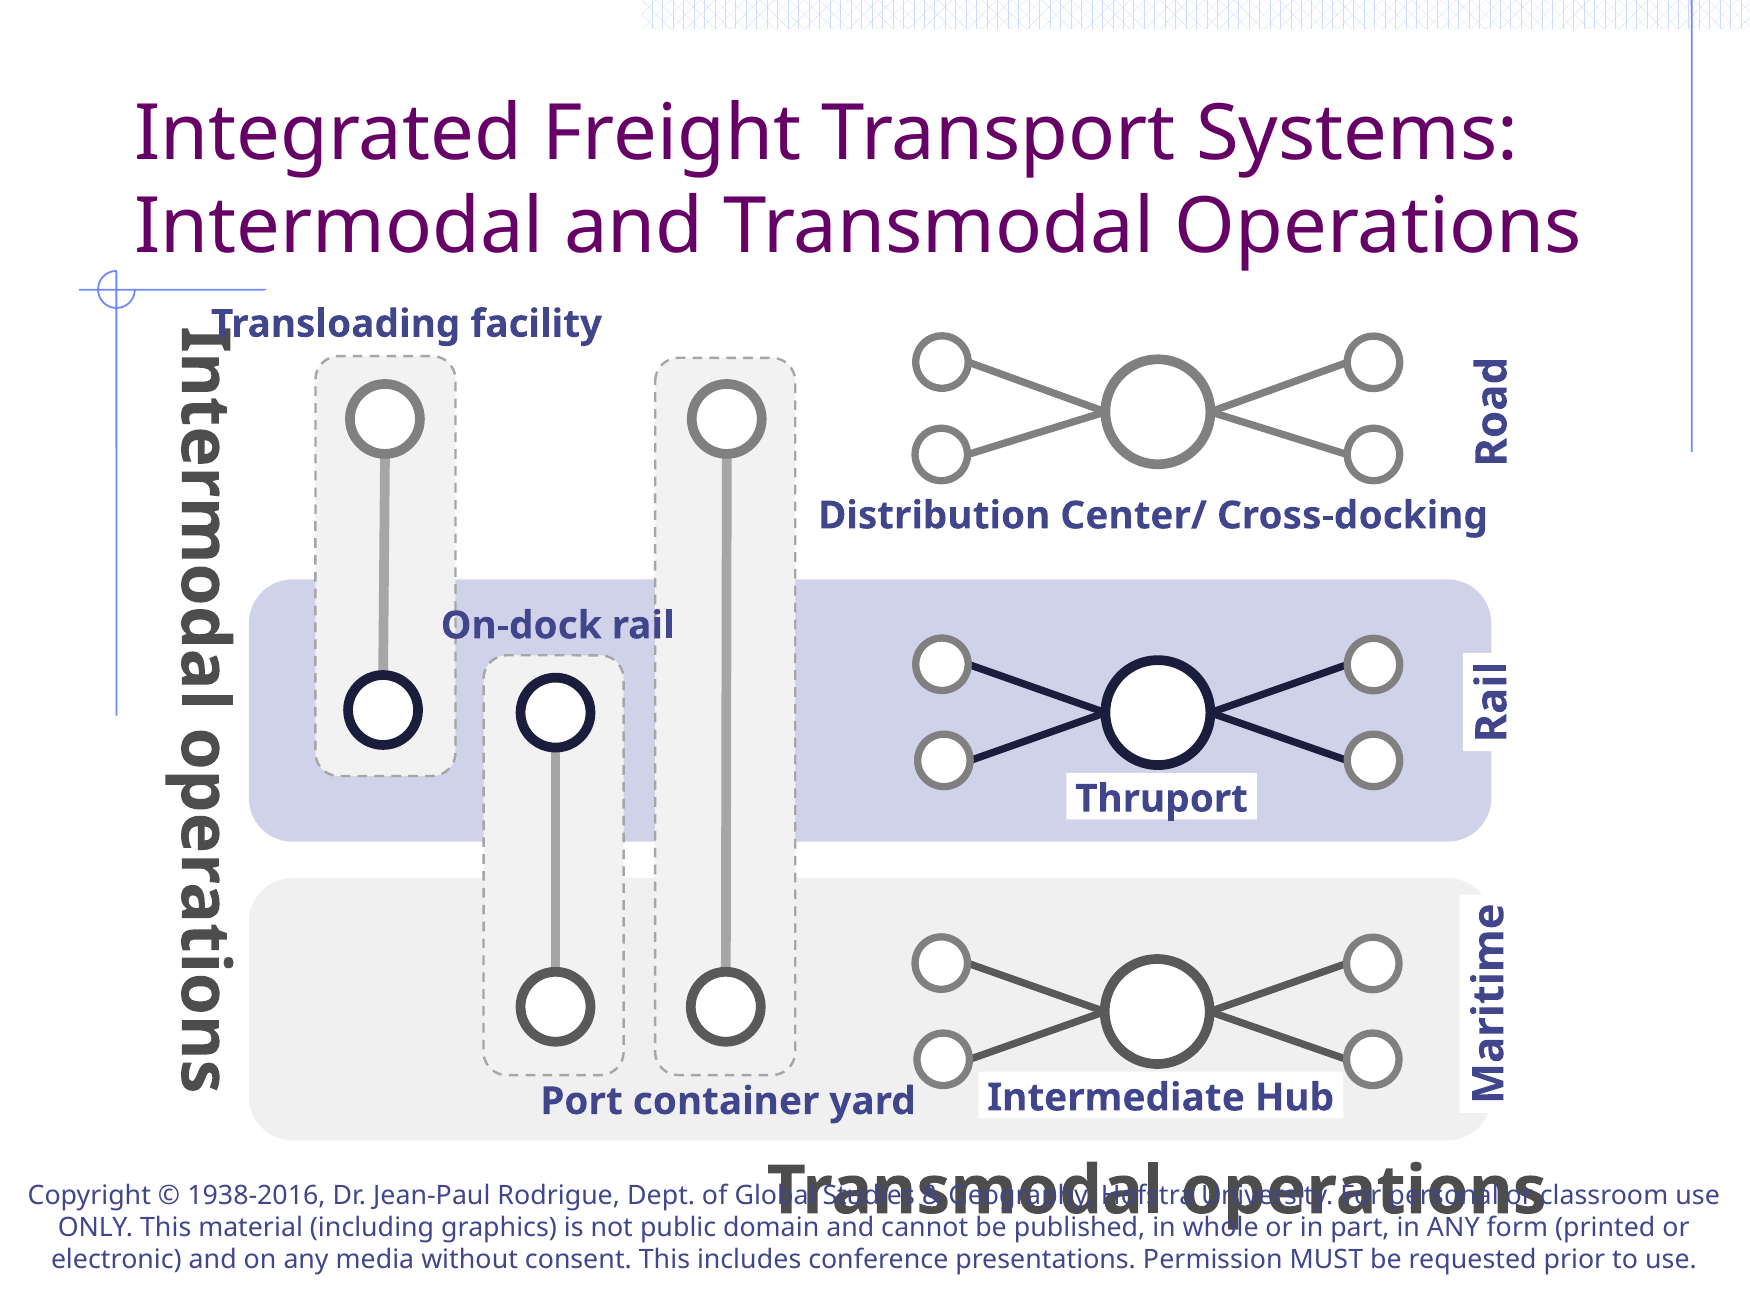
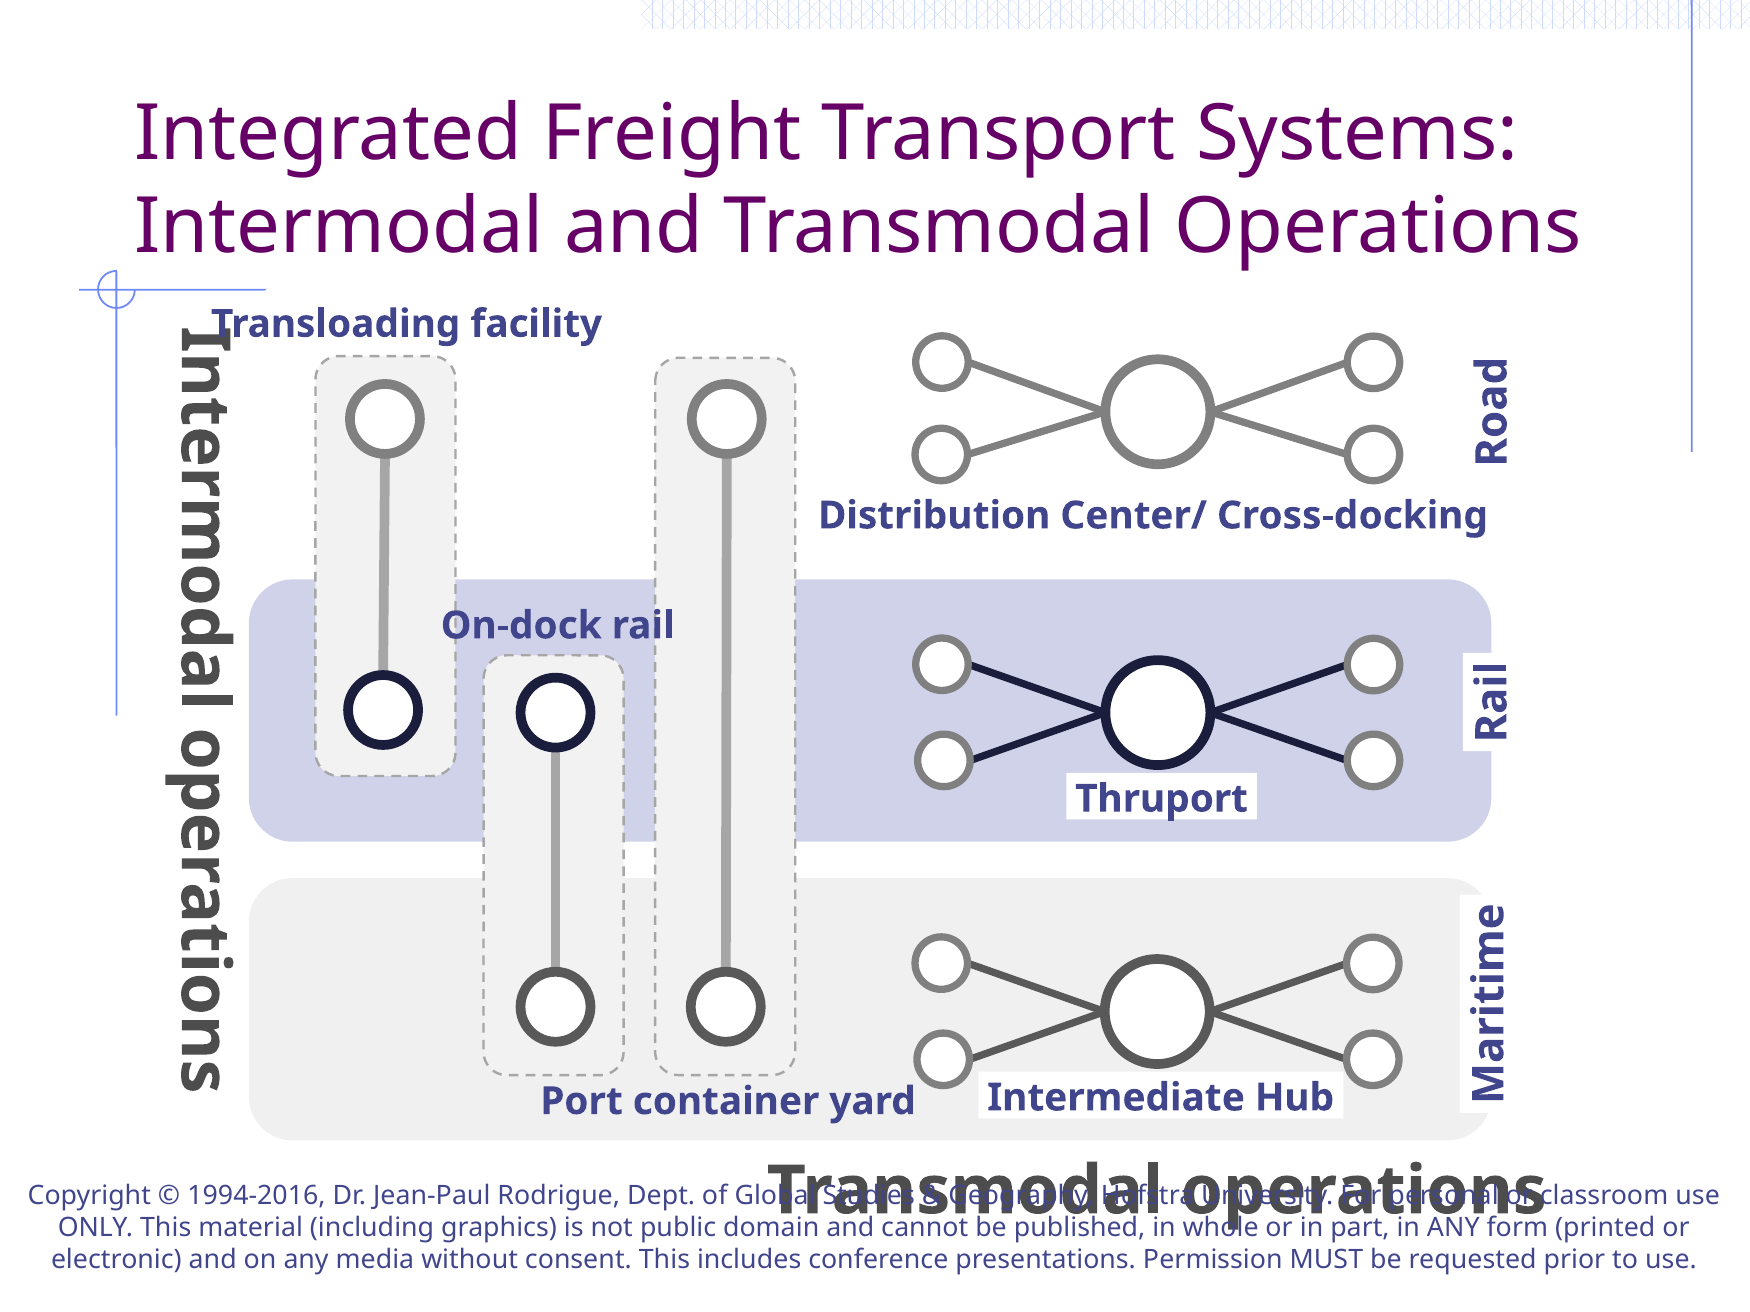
1938-2016: 1938-2016 -> 1994-2016
